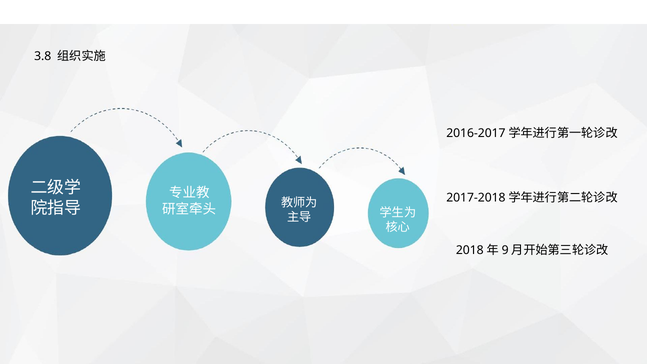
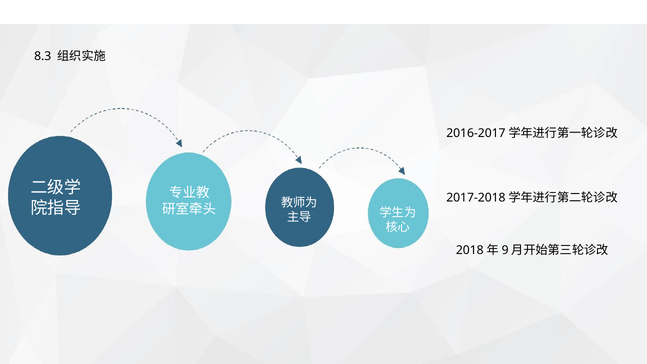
3.8: 3.8 -> 8.3
